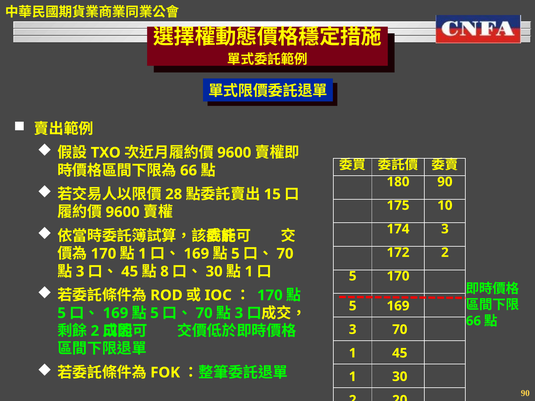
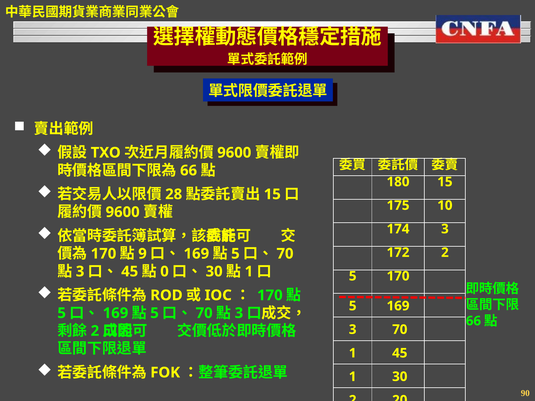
180 90: 90 -> 15
1 at (142, 254): 1 -> 9
8: 8 -> 0
